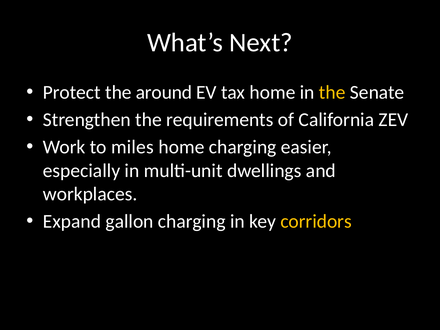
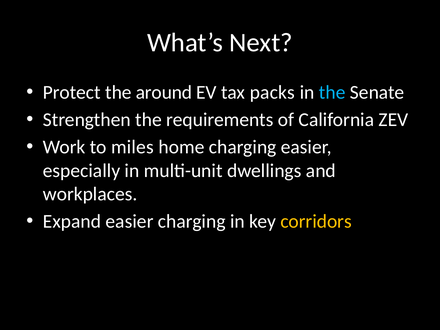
tax home: home -> packs
the at (332, 92) colour: yellow -> light blue
Expand gallon: gallon -> easier
